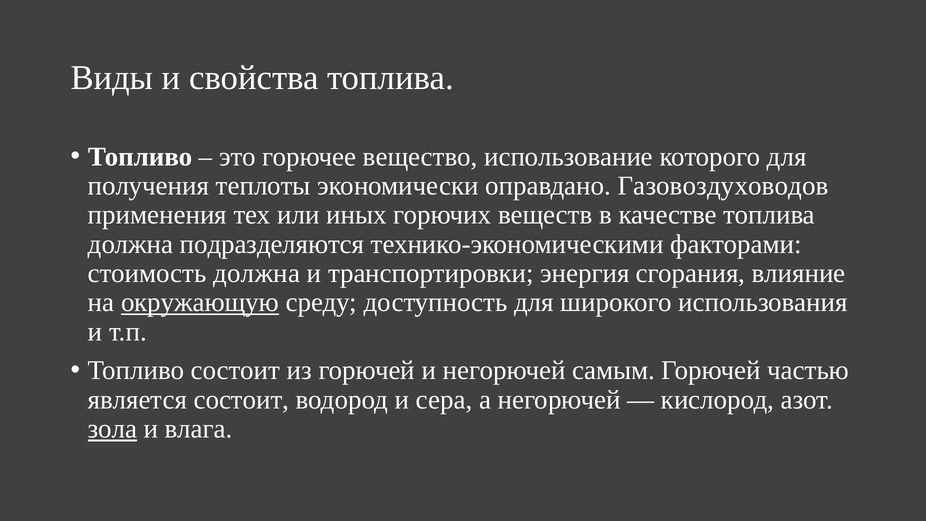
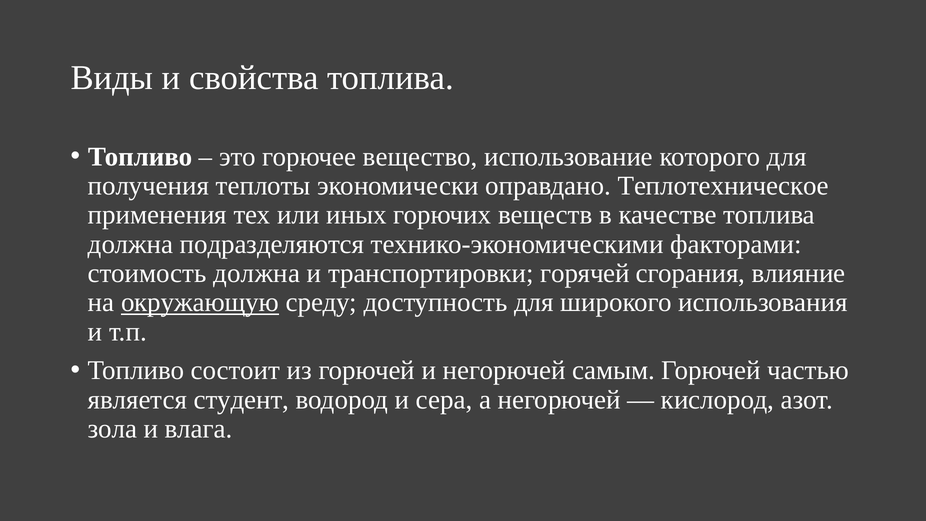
Газовоздуховодов: Газовоздуховодов -> Теплотехническое
энергия: энергия -> горячей
является состоит: состоит -> студент
зола underline: present -> none
